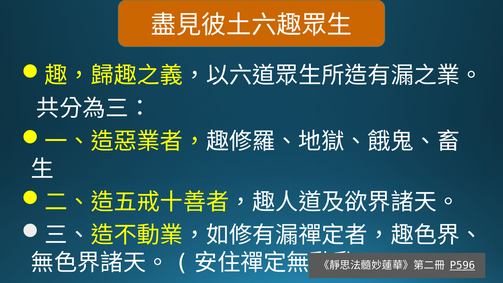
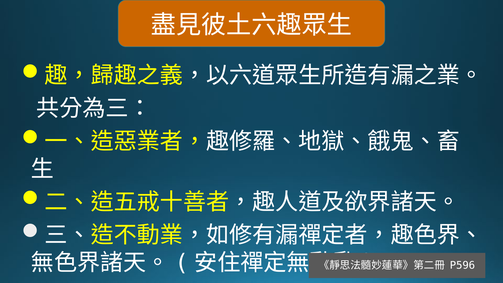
P596 underline: present -> none
